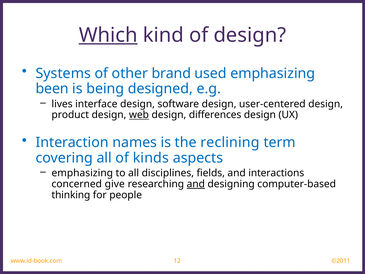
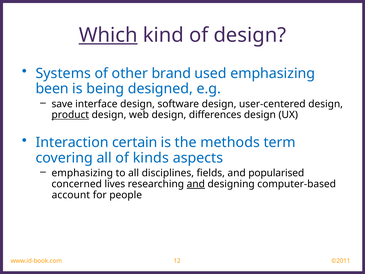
lives: lives -> save
product underline: none -> present
web underline: present -> none
names: names -> certain
reclining: reclining -> methods
interactions: interactions -> popularised
give: give -> lives
thinking: thinking -> account
